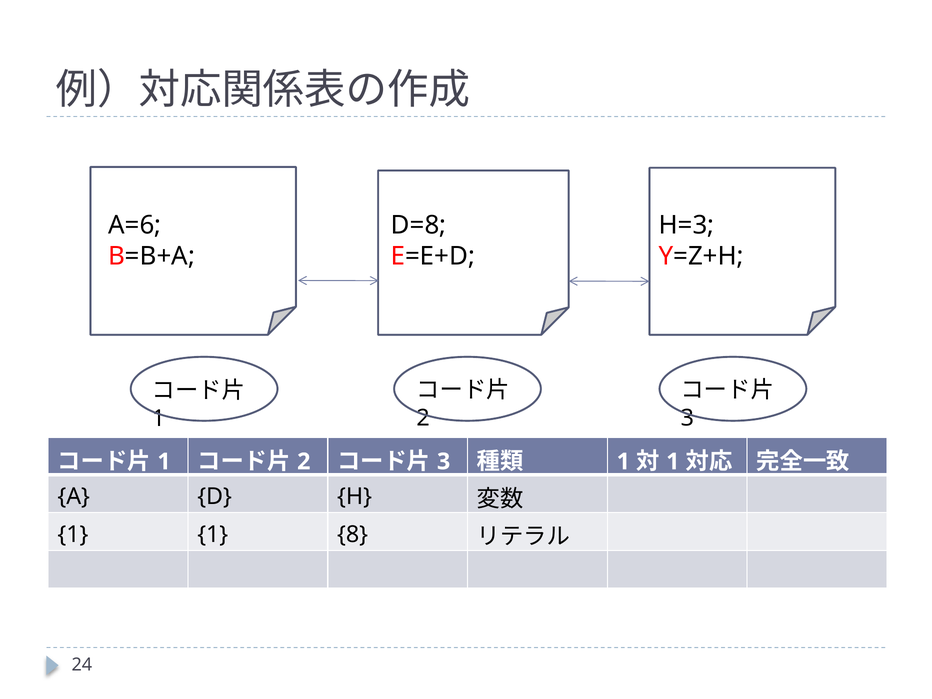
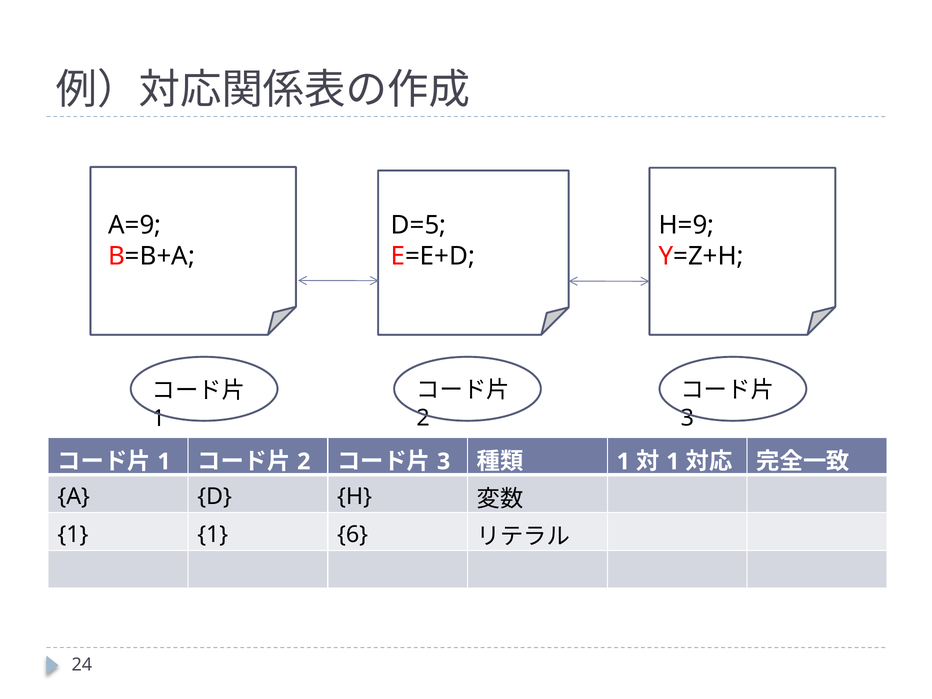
A=6: A=6 -> A=9
D=8: D=8 -> D=5
H=3: H=3 -> H=9
8: 8 -> 6
